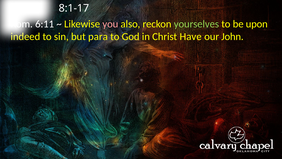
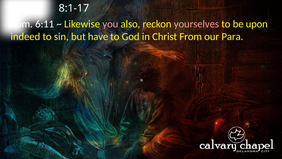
yourselves colour: light green -> pink
para: para -> have
Have: Have -> From
John: John -> Para
